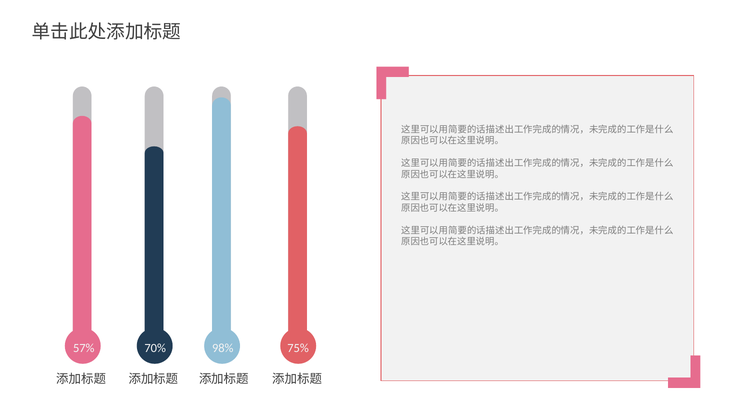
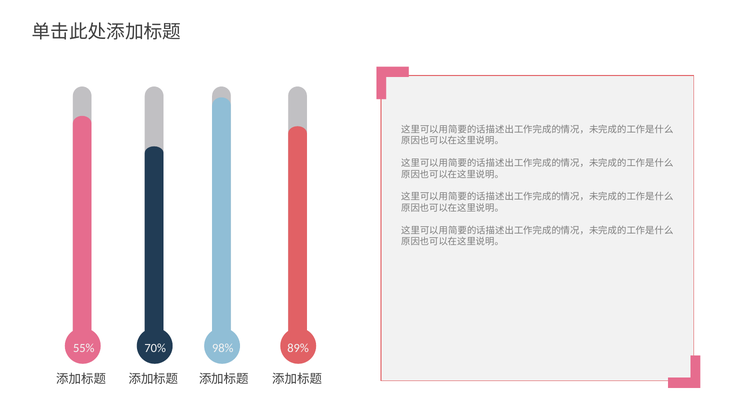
57%: 57% -> 55%
75%: 75% -> 89%
